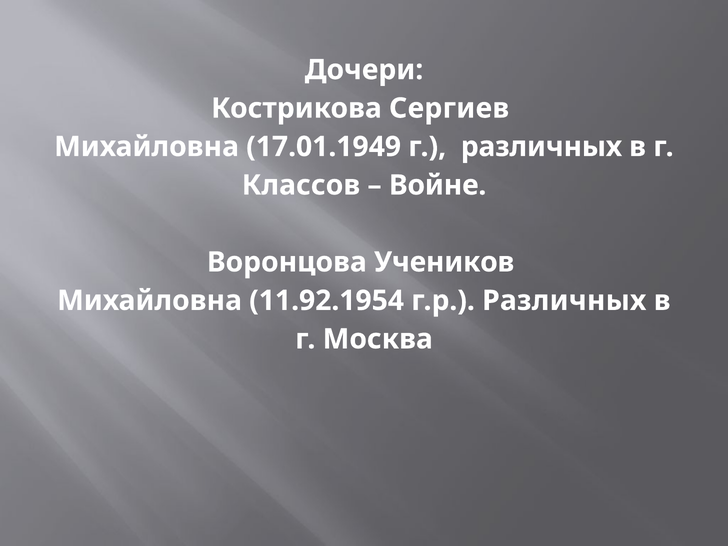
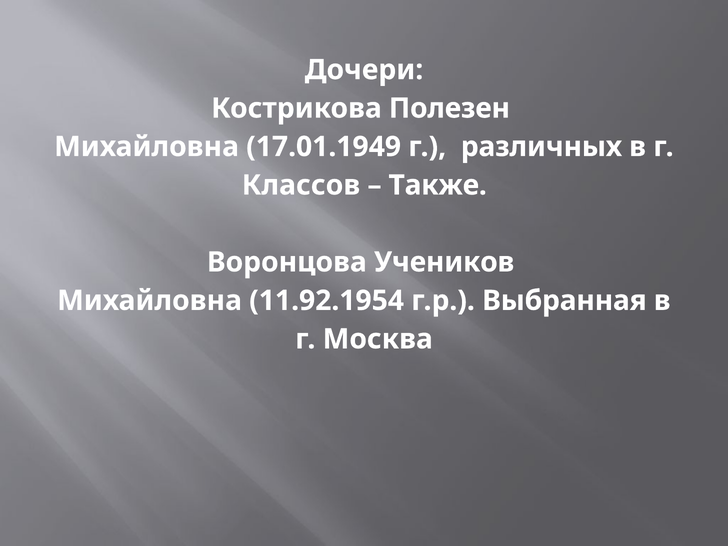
Сергиев: Сергиев -> Полезен
Войне: Войне -> Также
г.р Различных: Различных -> Выбранная
